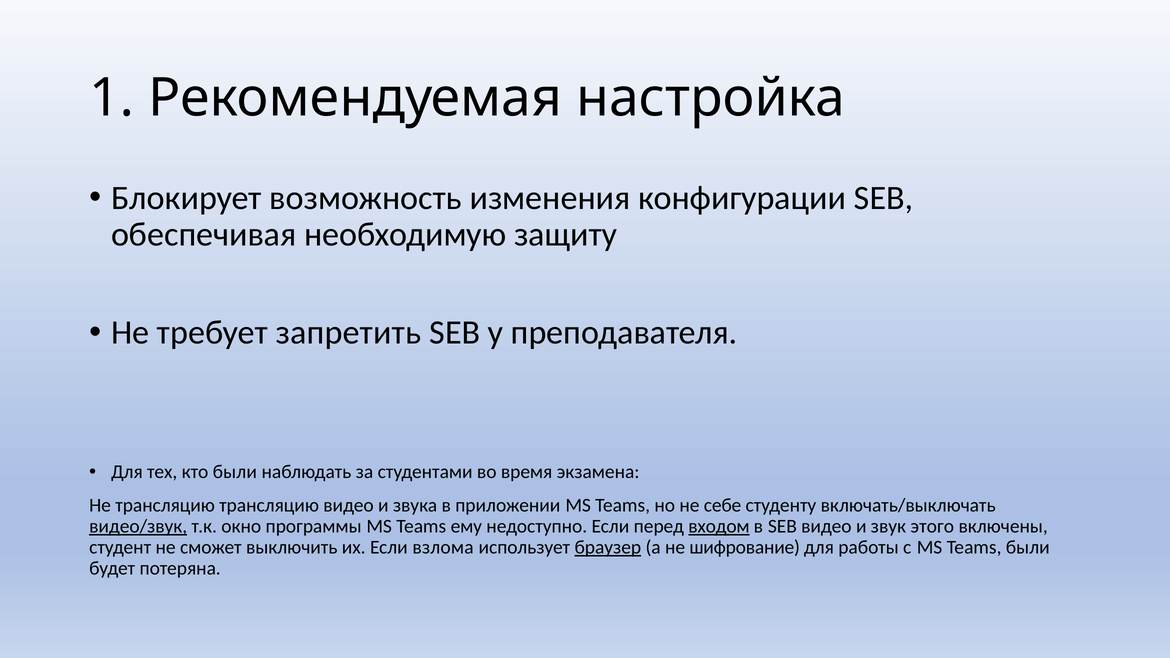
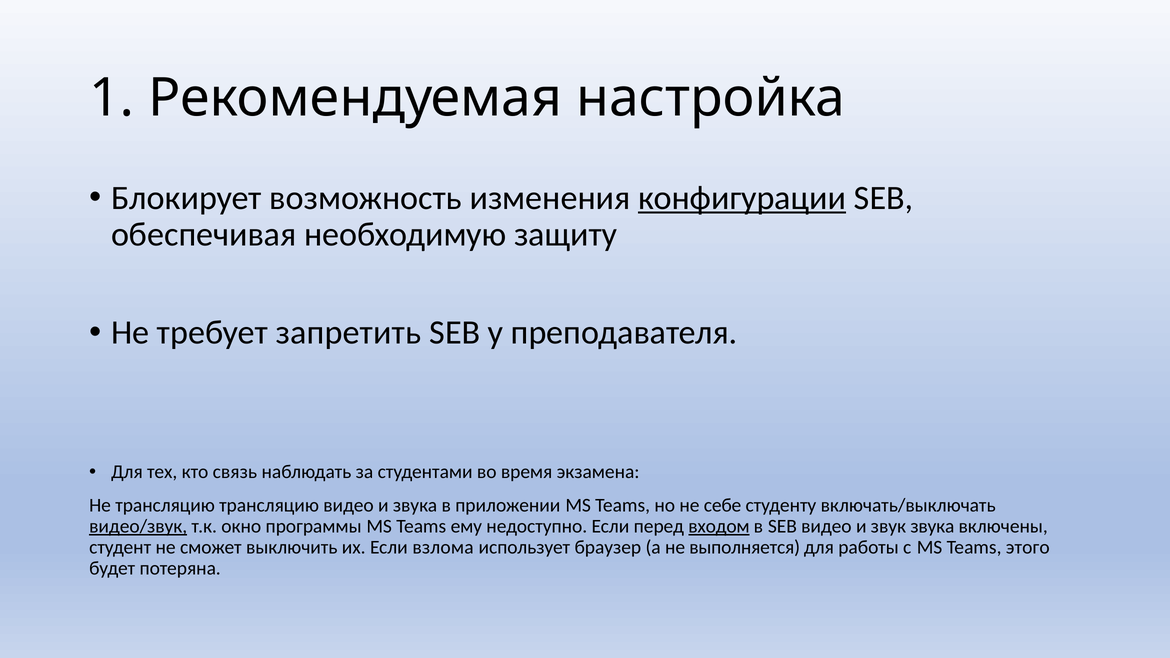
конфигурации underline: none -> present
кто были: были -> связь
звук этого: этого -> звука
браузер underline: present -> none
шифрование: шифрование -> выполняется
Teams были: были -> этого
